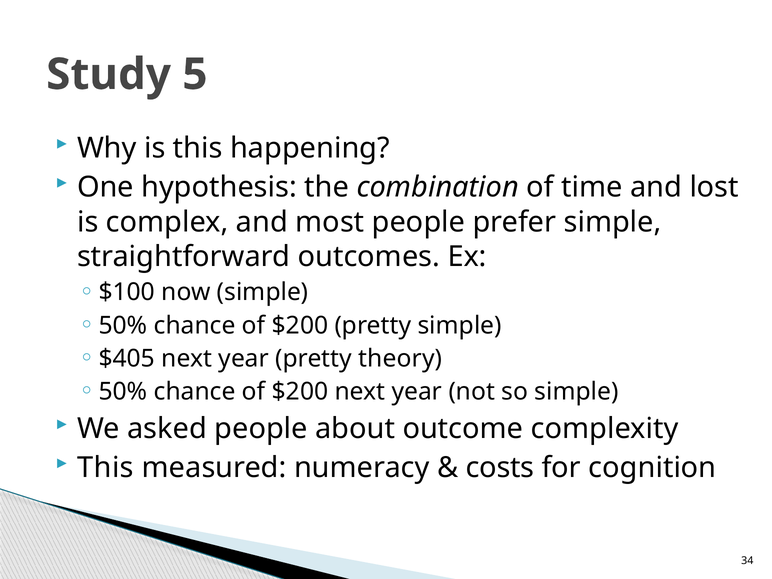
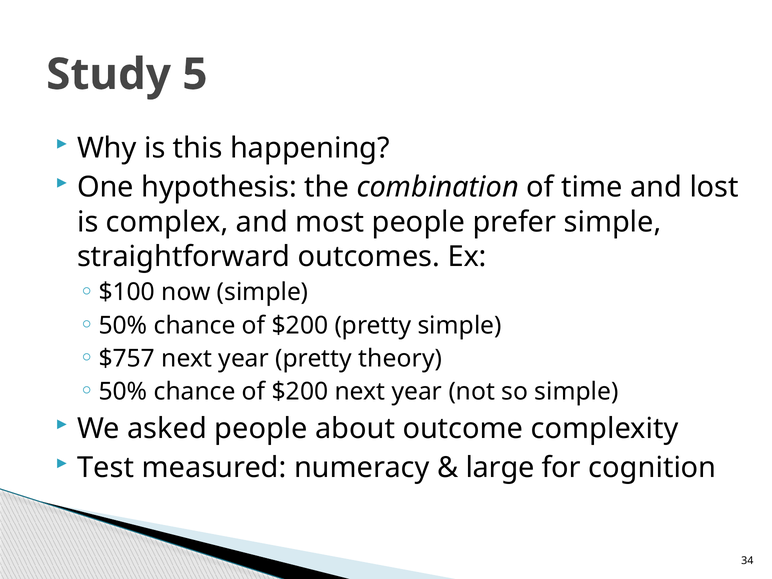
$405: $405 -> $757
This at (106, 468): This -> Test
costs: costs -> large
